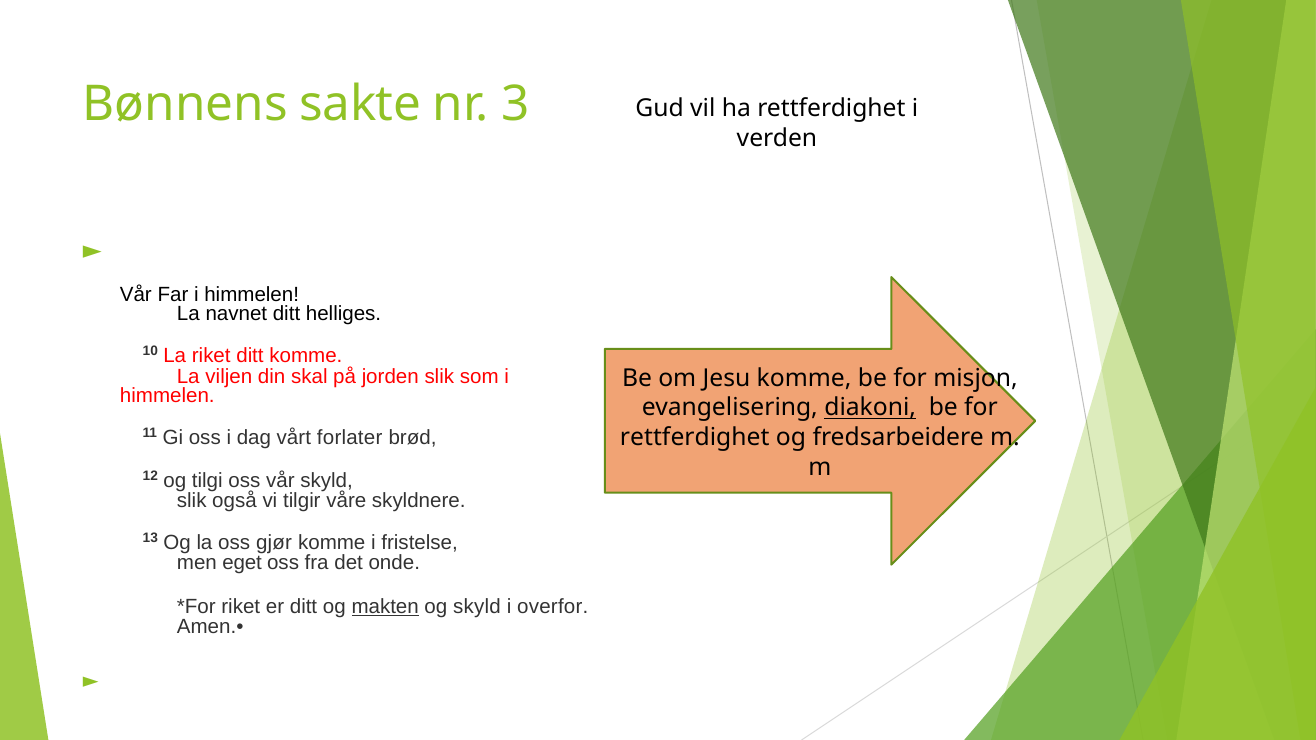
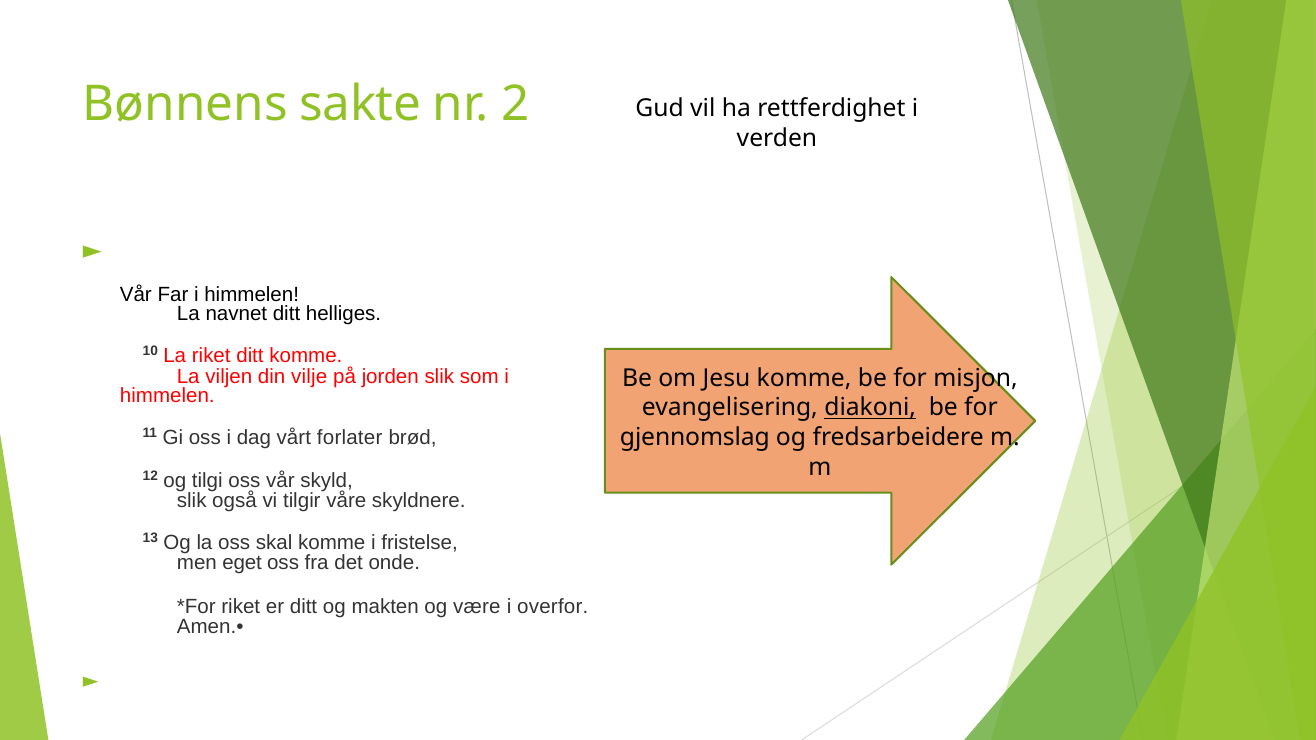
3: 3 -> 2
skal: skal -> vilje
rettferdighet at (695, 438): rettferdighet -> gjennomslag
gjør: gjør -> skal
makten underline: present -> none
og skyld: skyld -> være
